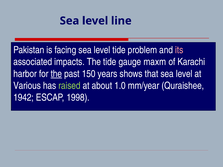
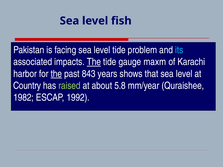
line: line -> fish
its colour: pink -> light blue
The at (94, 62) underline: none -> present
150: 150 -> 843
Various: Various -> Country
1.0: 1.0 -> 5.8
1942: 1942 -> 1982
1998: 1998 -> 1992
